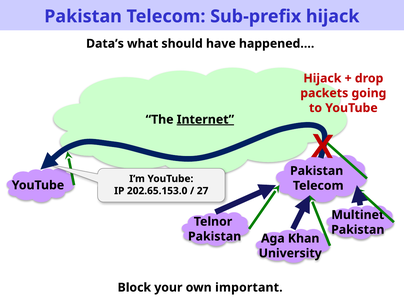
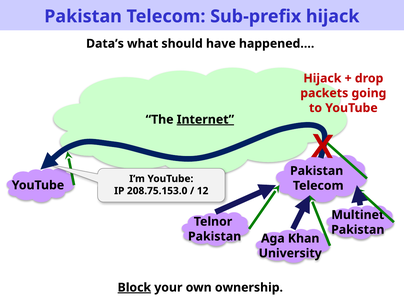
202.65.153.0: 202.65.153.0 -> 208.75.153.0
27: 27 -> 12
Block underline: none -> present
important: important -> ownership
